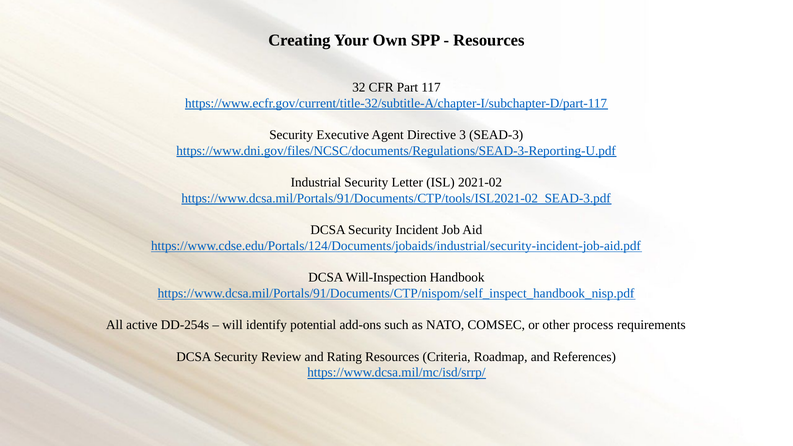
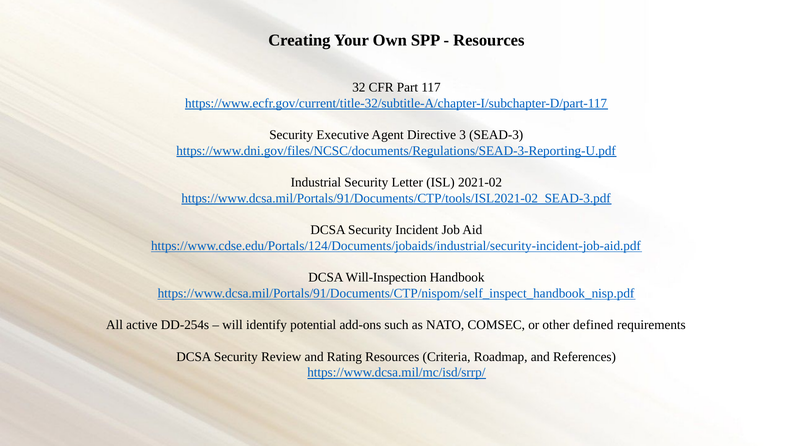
process: process -> defined
